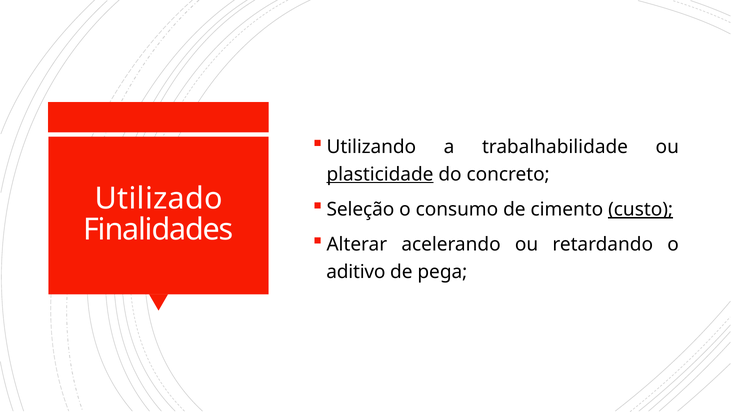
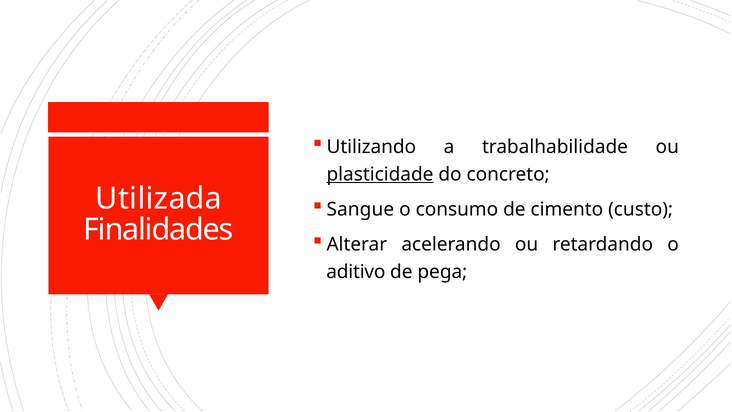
Utilizado: Utilizado -> Utilizada
Seleção: Seleção -> Sangue
custo underline: present -> none
